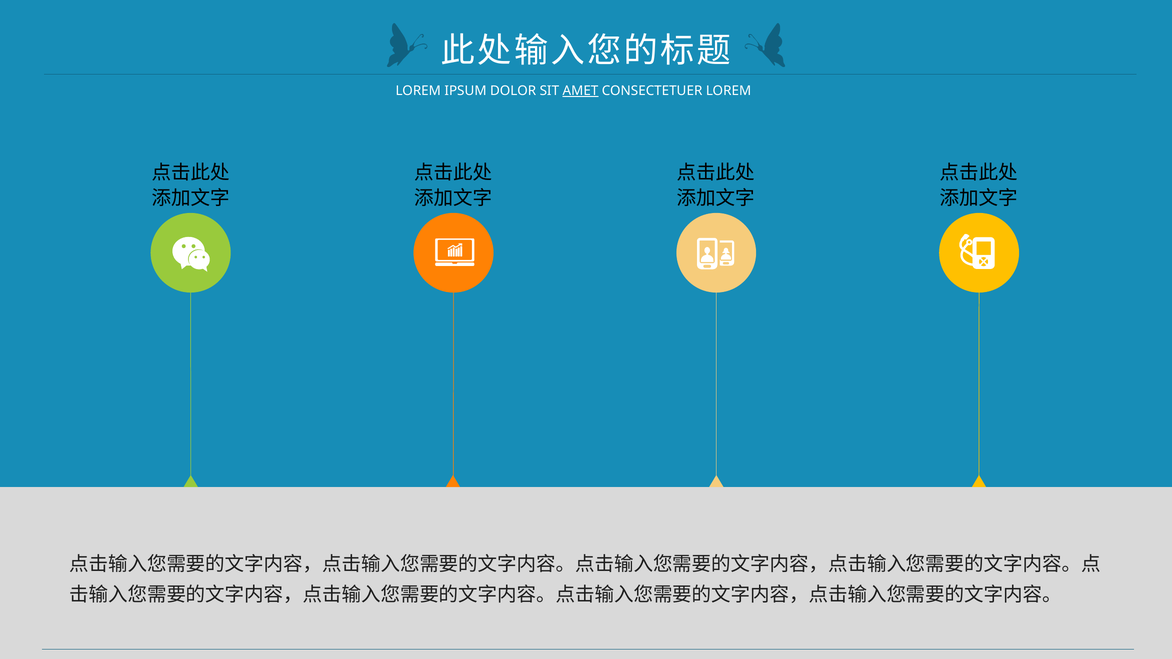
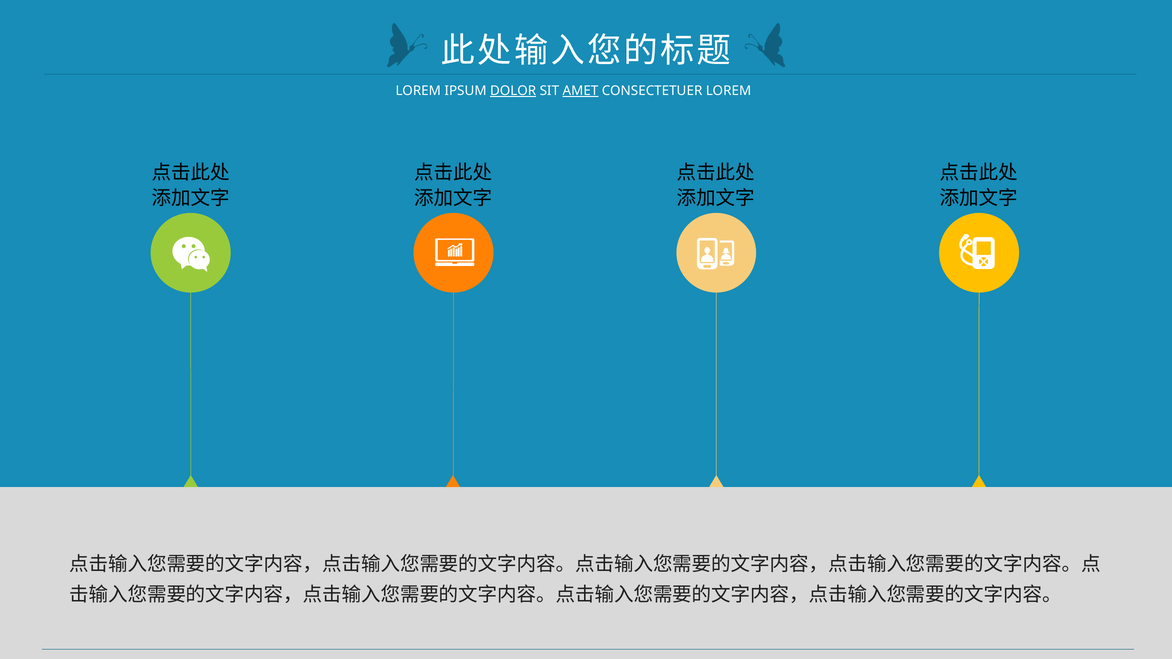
DOLOR underline: none -> present
